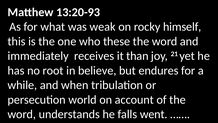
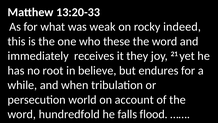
13:20-93: 13:20-93 -> 13:20-33
himself: himself -> indeed
than: than -> they
understands: understands -> hundredfold
went: went -> flood
